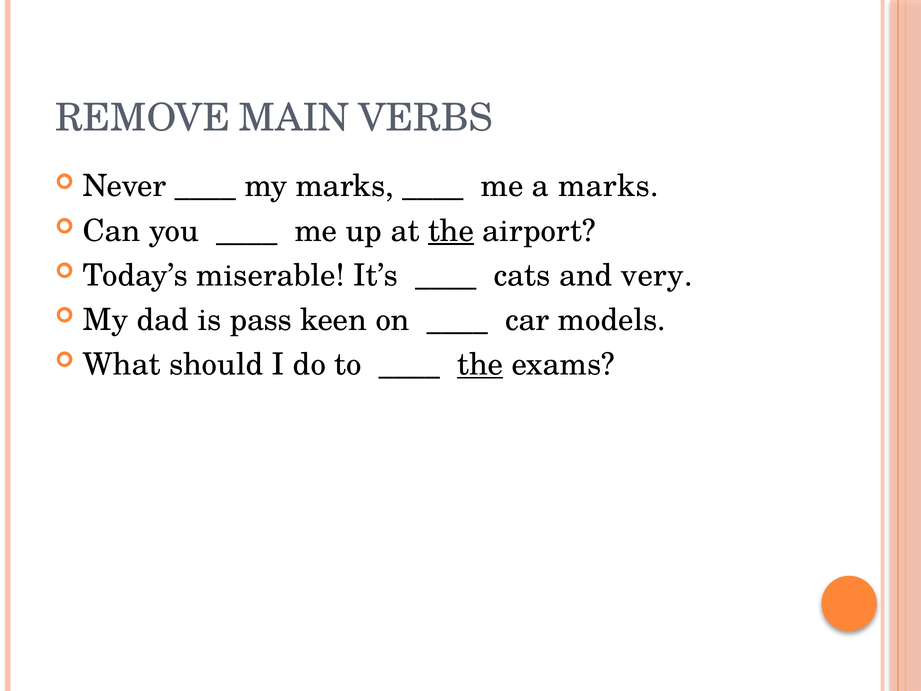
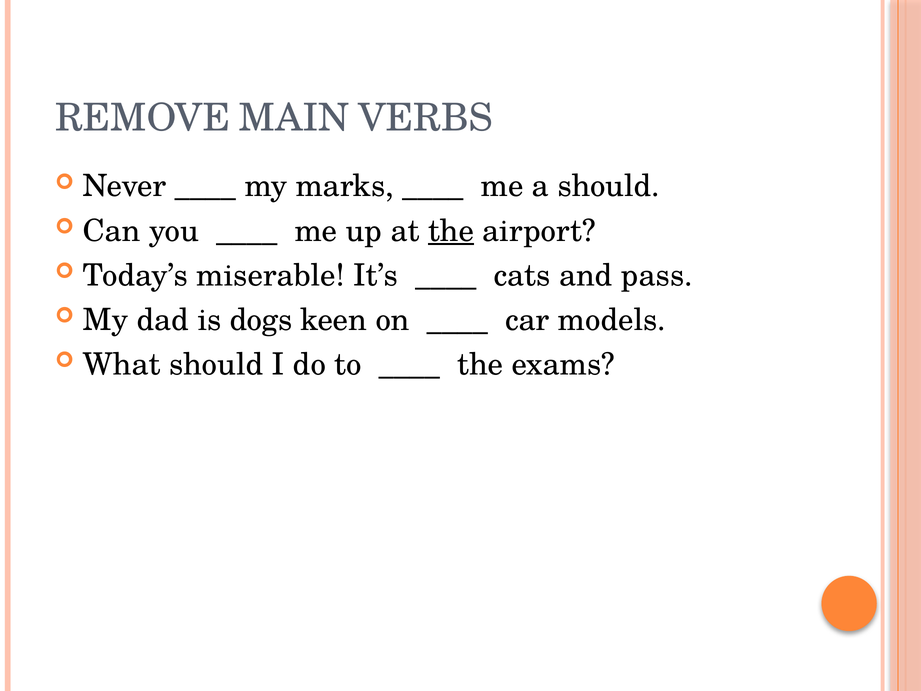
a marks: marks -> should
very: very -> pass
pass: pass -> dogs
the at (480, 364) underline: present -> none
